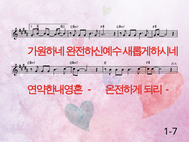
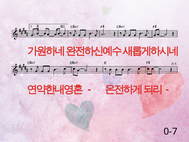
1-7: 1-7 -> 0-7
